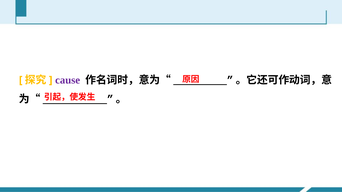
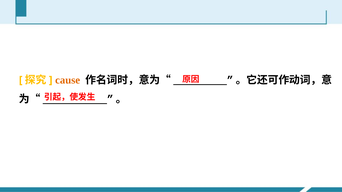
cause colour: purple -> orange
